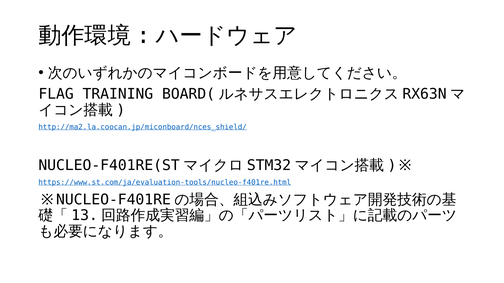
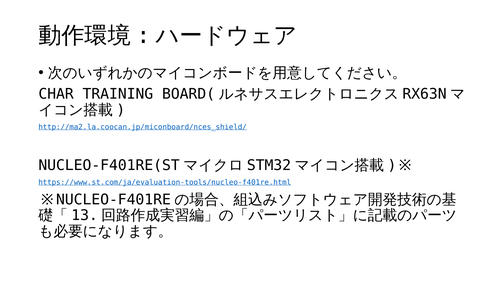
FLAG: FLAG -> CHAR
